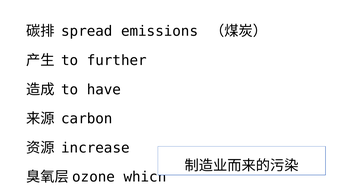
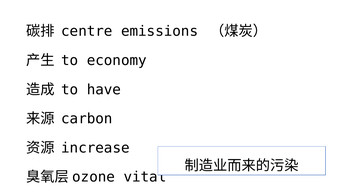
spread: spread -> centre
further: further -> economy
which: which -> vital
